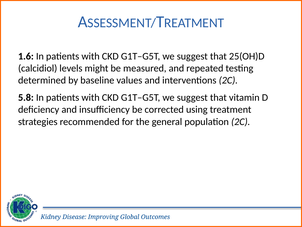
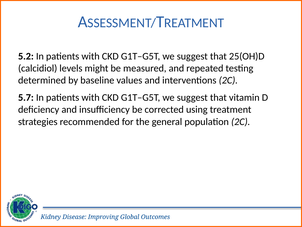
1.6: 1.6 -> 5.2
5.8: 5.8 -> 5.7
